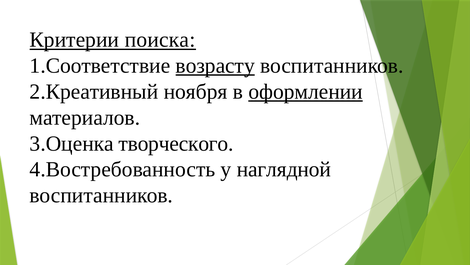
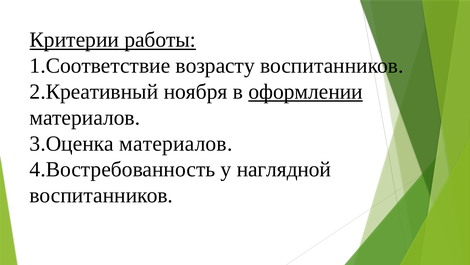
поиска: поиска -> работы
возрасту underline: present -> none
3.Оценка творческого: творческого -> материалов
